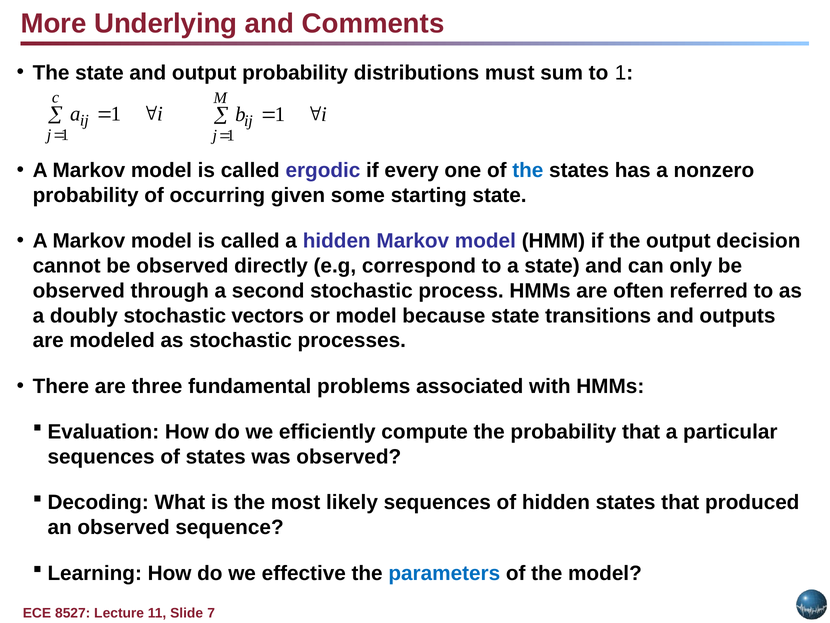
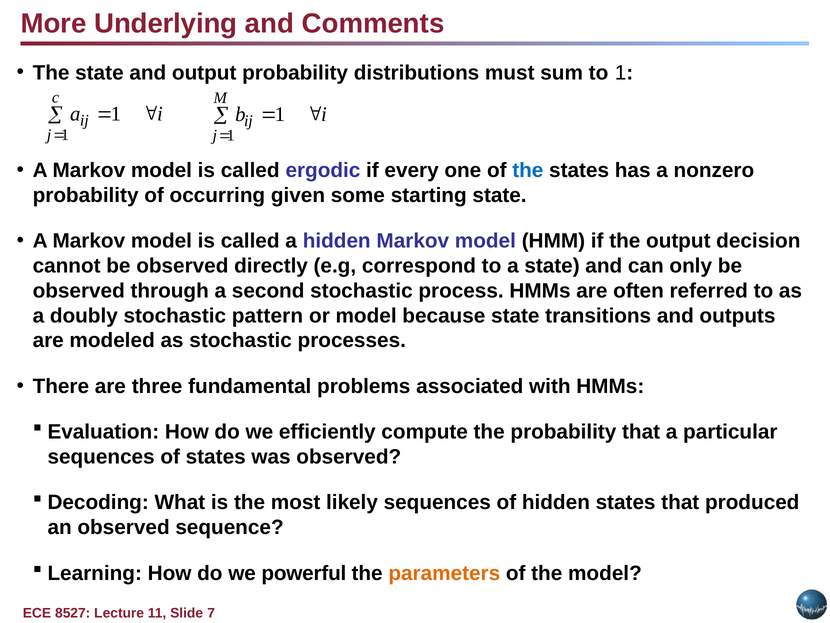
vectors: vectors -> pattern
effective: effective -> powerful
parameters colour: blue -> orange
